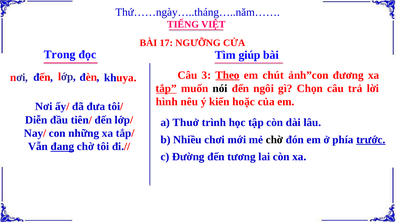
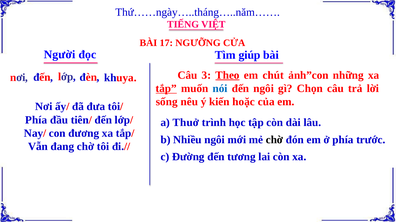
Trong: Trong -> Người
đương: đương -> những
nói colour: black -> blue
hình: hình -> sống
Diễn at (36, 120): Diễn -> Phía
những: những -> đương
Nhiều chơi: chơi -> ngôi
trước underline: present -> none
đang underline: present -> none
